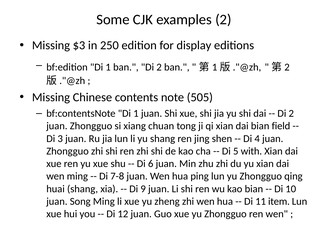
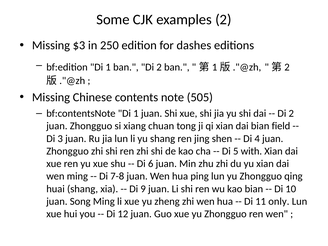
display: display -> dashes
item: item -> only
